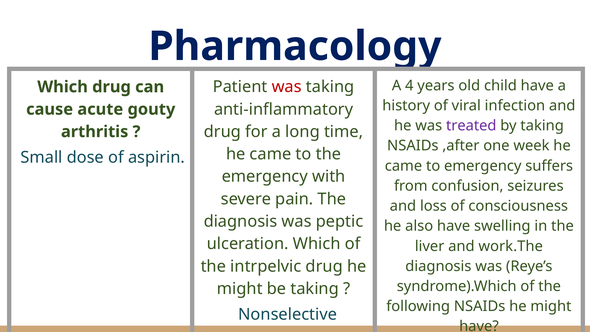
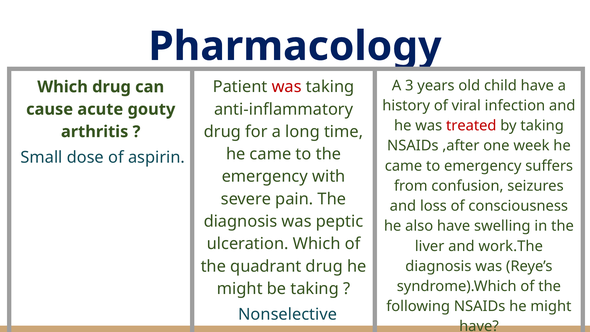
4: 4 -> 3
treated colour: purple -> red
intrpelvic: intrpelvic -> quadrant
